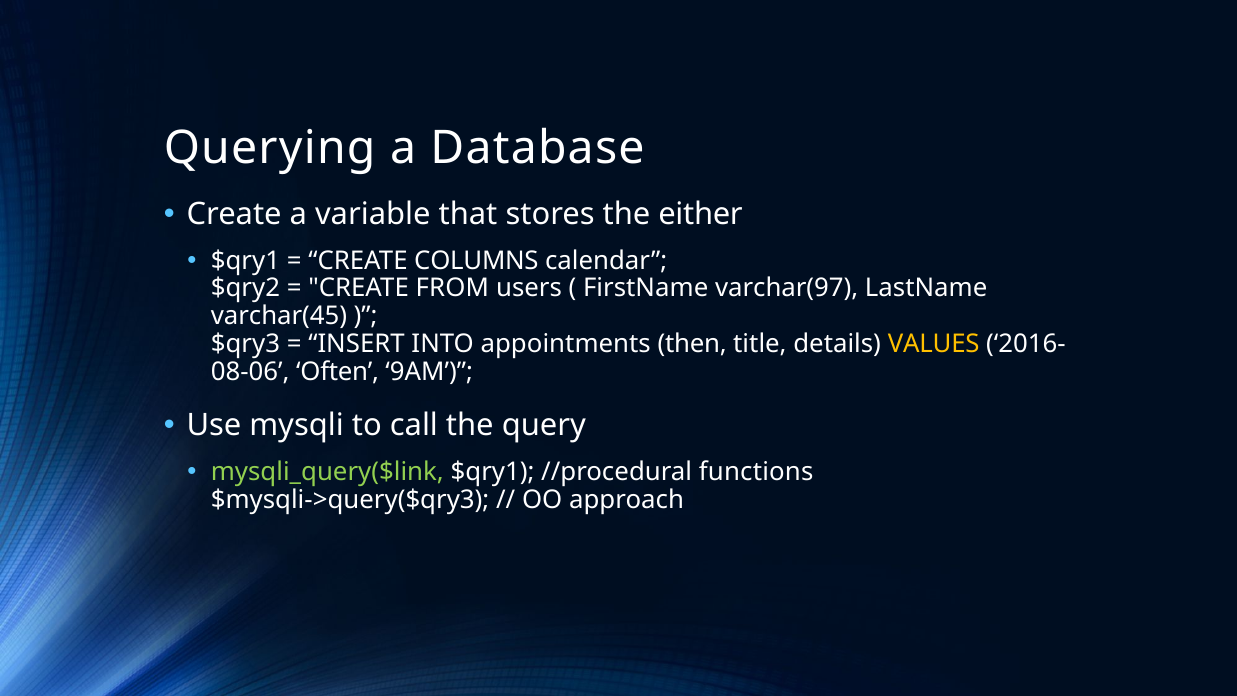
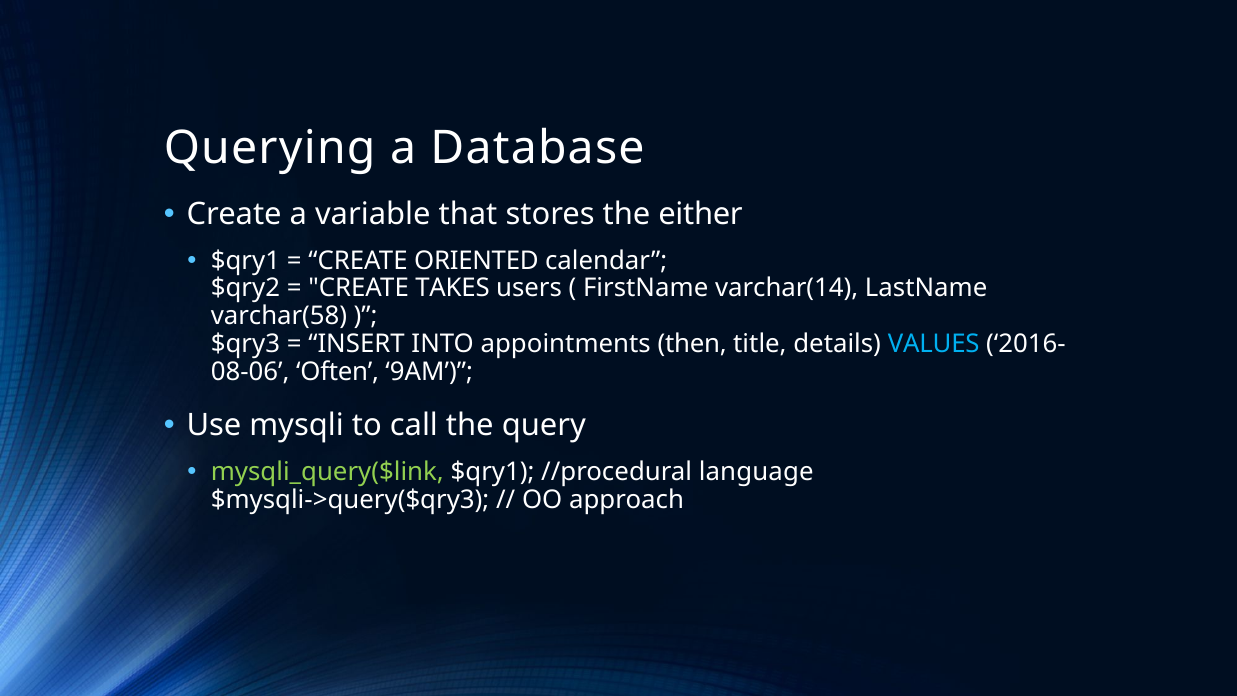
COLUMNS: COLUMNS -> ORIENTED
FROM: FROM -> TAKES
varchar(97: varchar(97 -> varchar(14
varchar(45: varchar(45 -> varchar(58
VALUES colour: yellow -> light blue
functions: functions -> language
